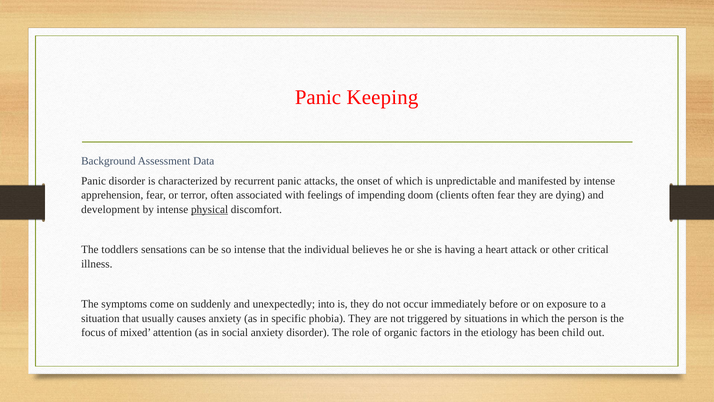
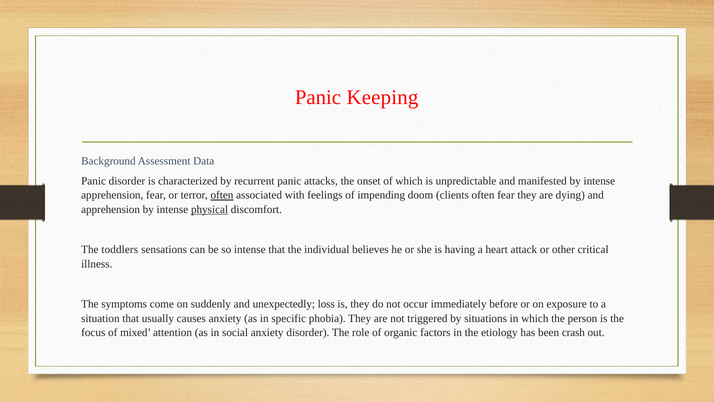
often at (222, 195) underline: none -> present
development at (111, 209): development -> apprehension
into: into -> loss
child: child -> crash
